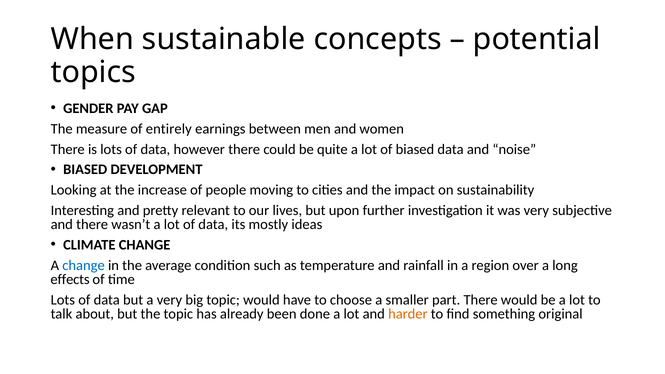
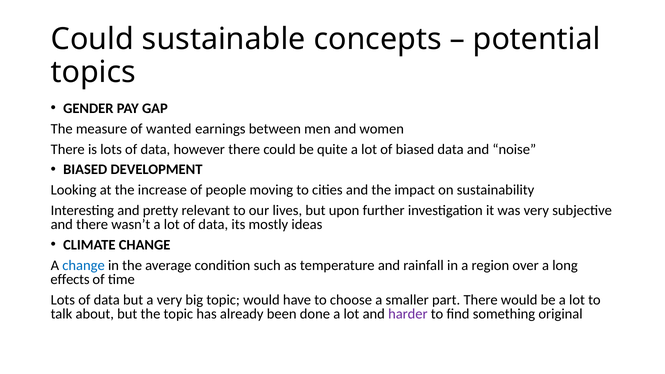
When at (92, 39): When -> Could
entirely: entirely -> wanted
harder colour: orange -> purple
